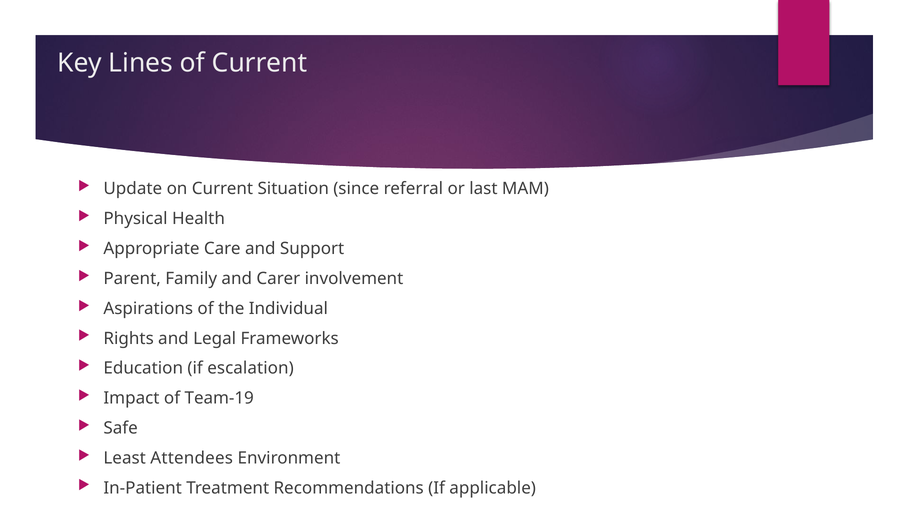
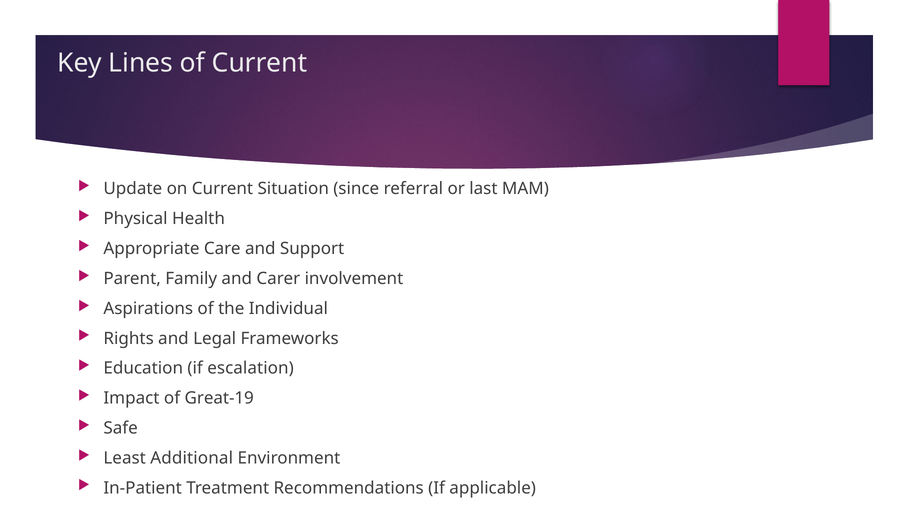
Team-19: Team-19 -> Great-19
Attendees: Attendees -> Additional
